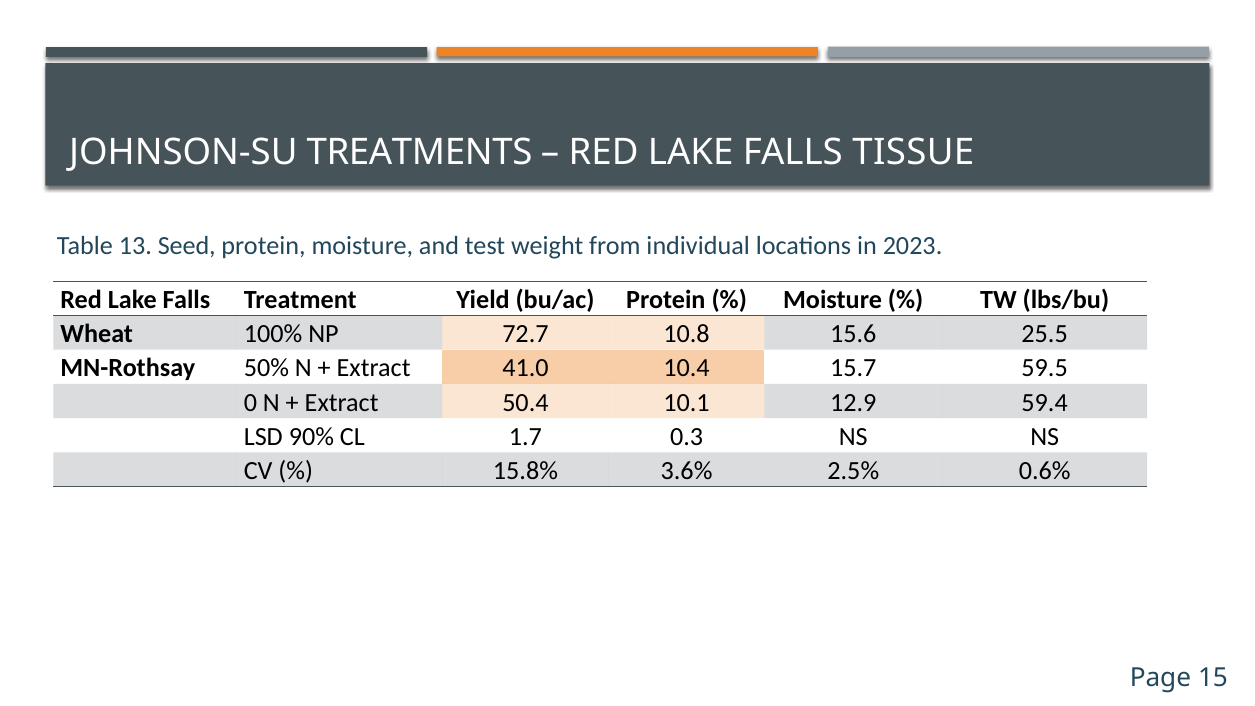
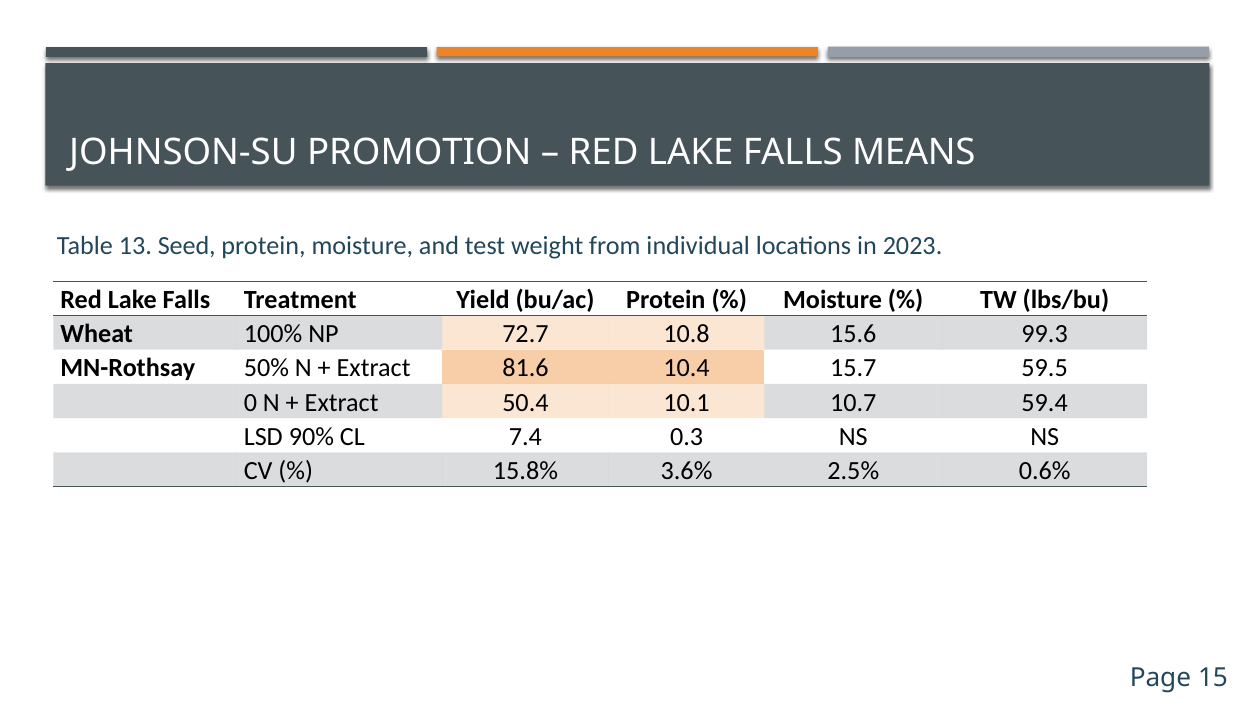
TREATMENTS: TREATMENTS -> PROMOTION
TISSUE: TISSUE -> MEANS
25.5: 25.5 -> 99.3
41.0: 41.0 -> 81.6
12.9: 12.9 -> 10.7
1.7: 1.7 -> 7.4
